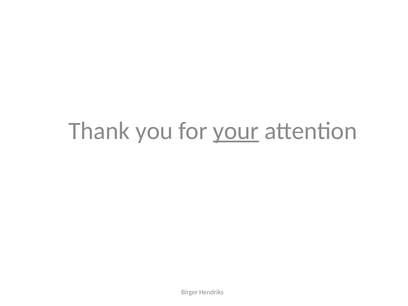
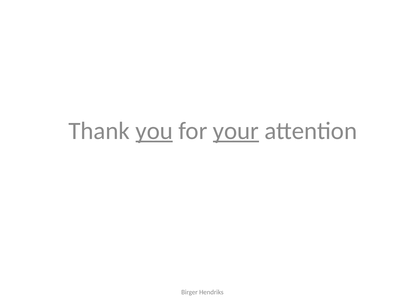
you underline: none -> present
